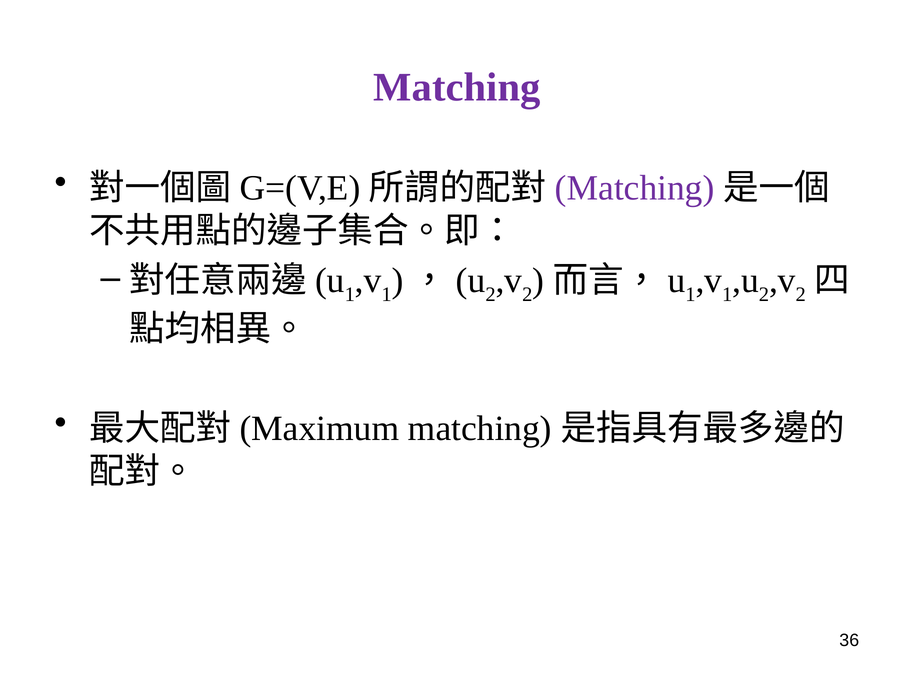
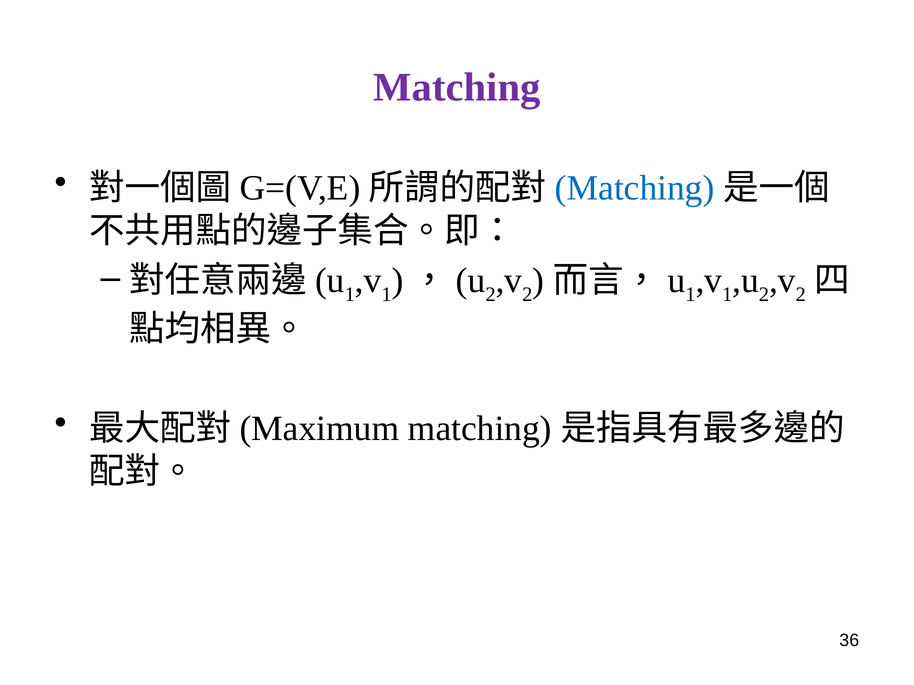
Matching at (635, 188) colour: purple -> blue
